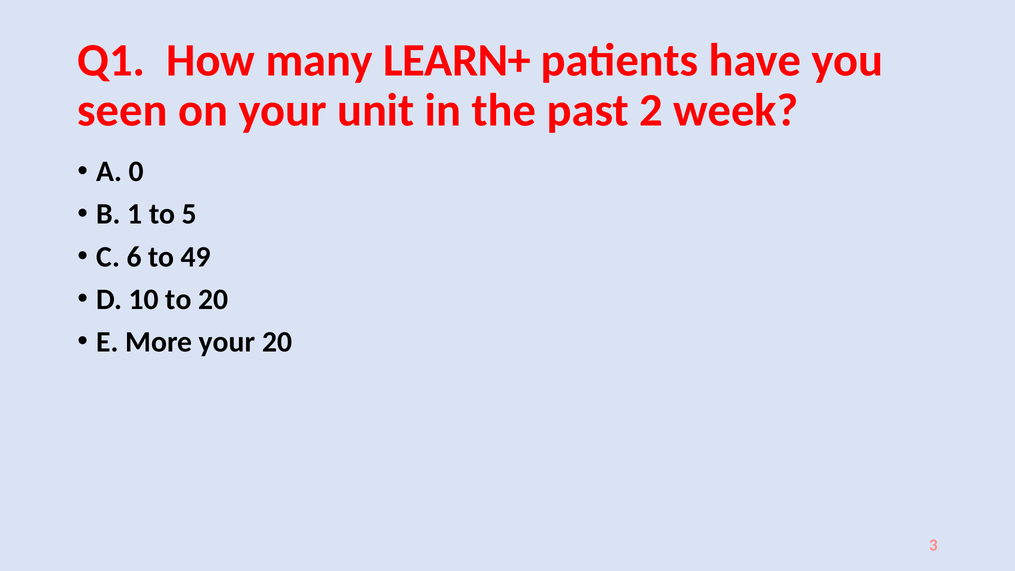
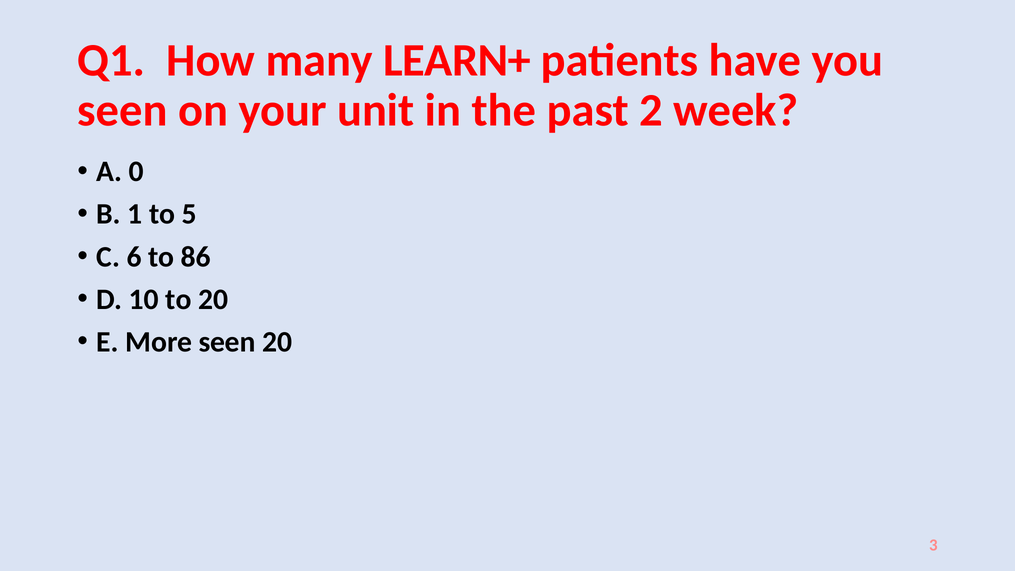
49: 49 -> 86
More your: your -> seen
